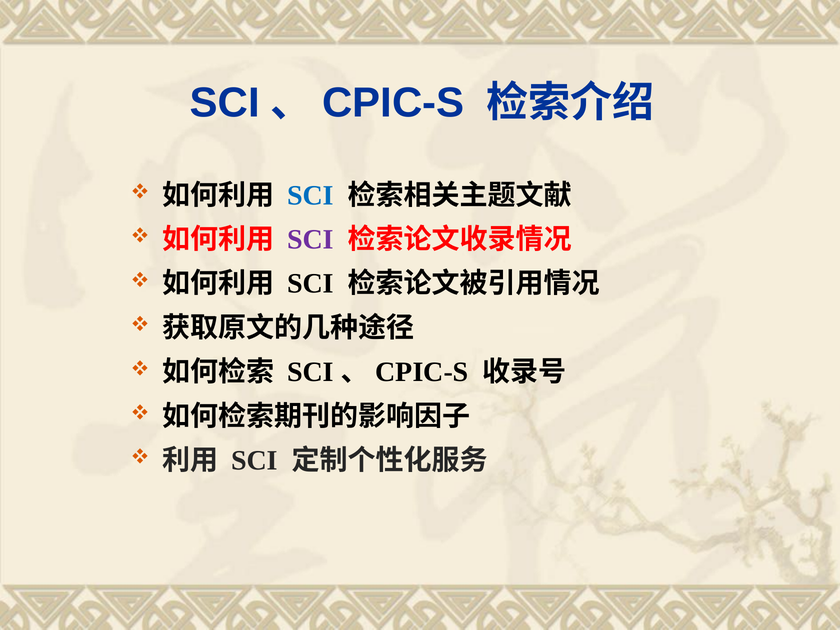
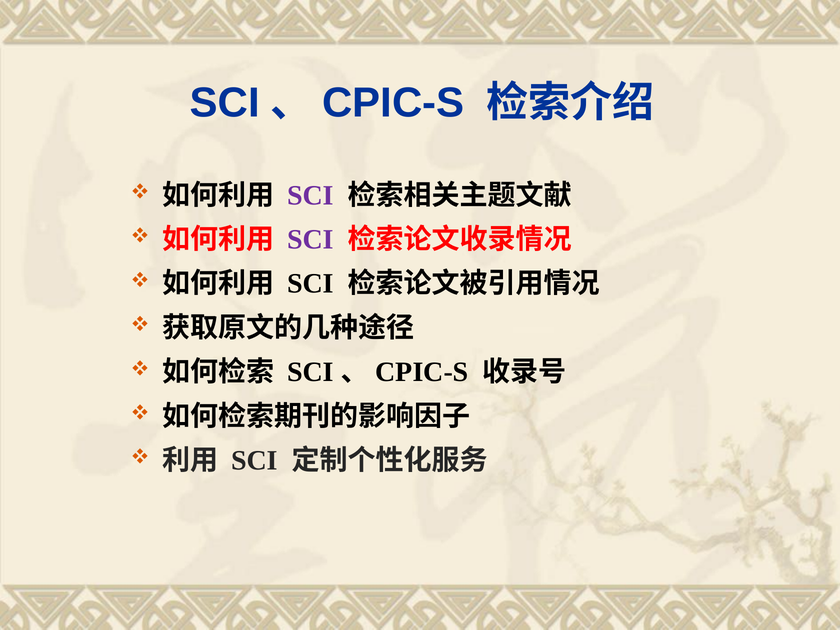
SCI at (311, 195) colour: blue -> purple
